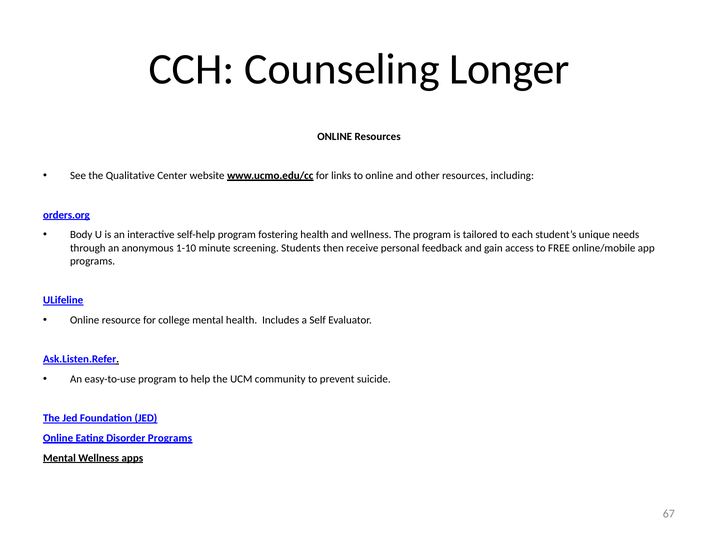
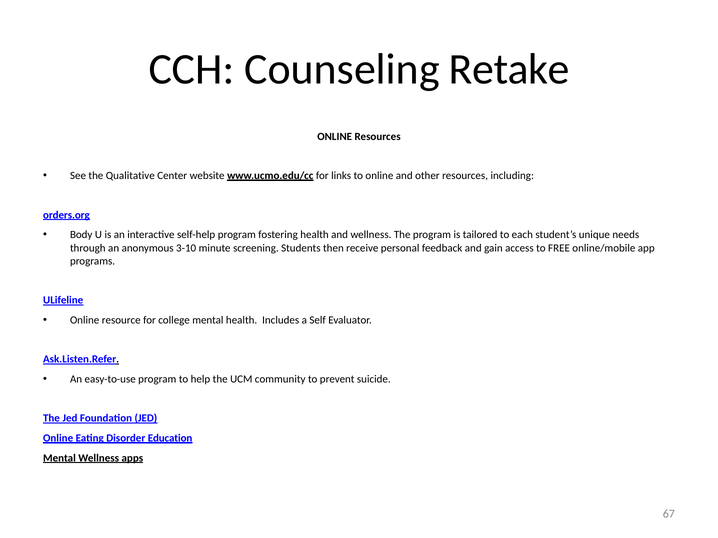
Longer: Longer -> Retake
1-10: 1-10 -> 3-10
Disorder Programs: Programs -> Education
